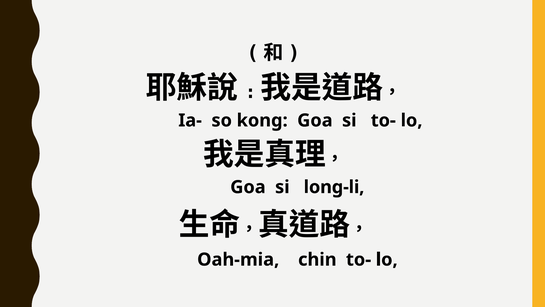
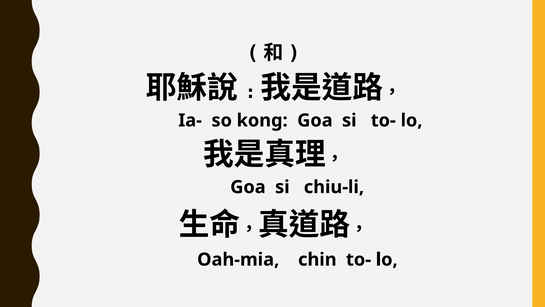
long-li: long-li -> chiu-li
